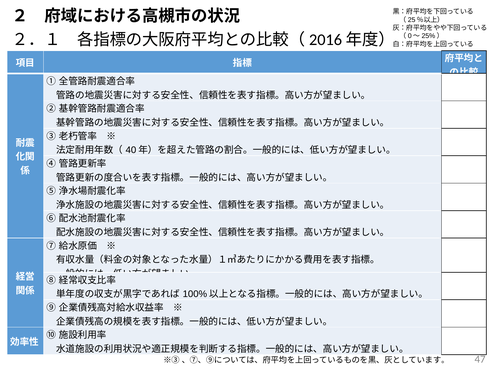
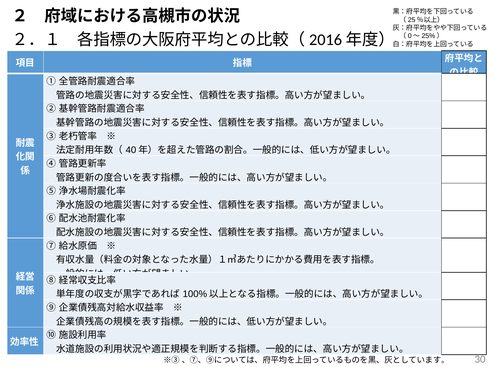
47: 47 -> 30
